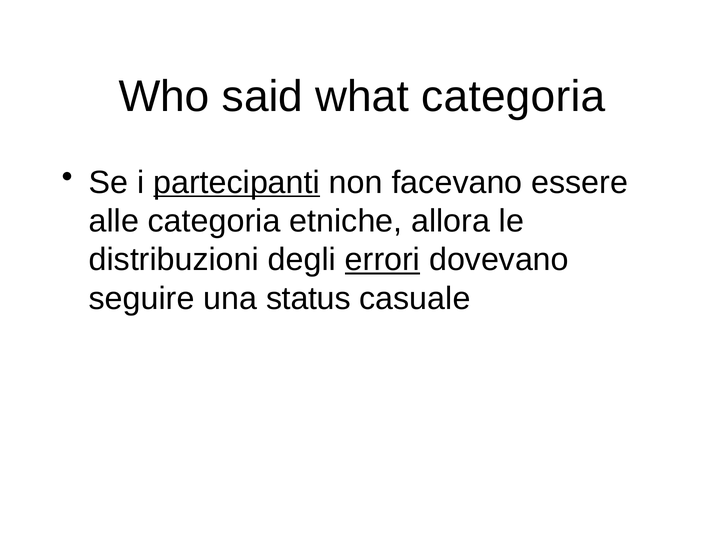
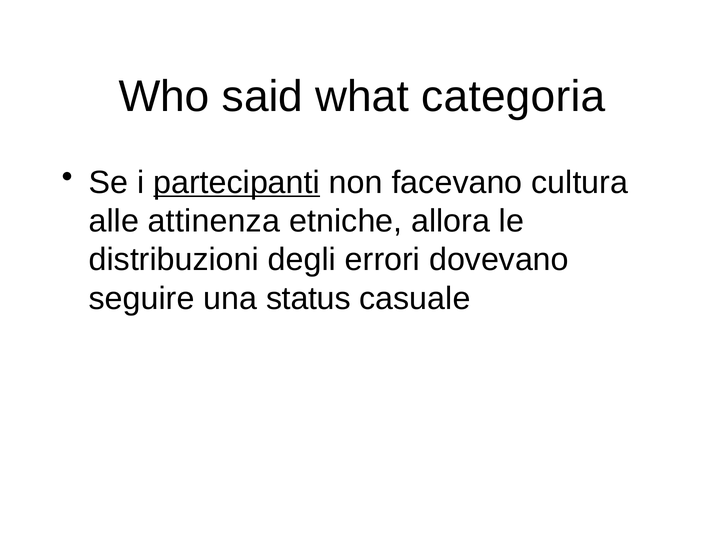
essere: essere -> cultura
alle categoria: categoria -> attinenza
errori underline: present -> none
